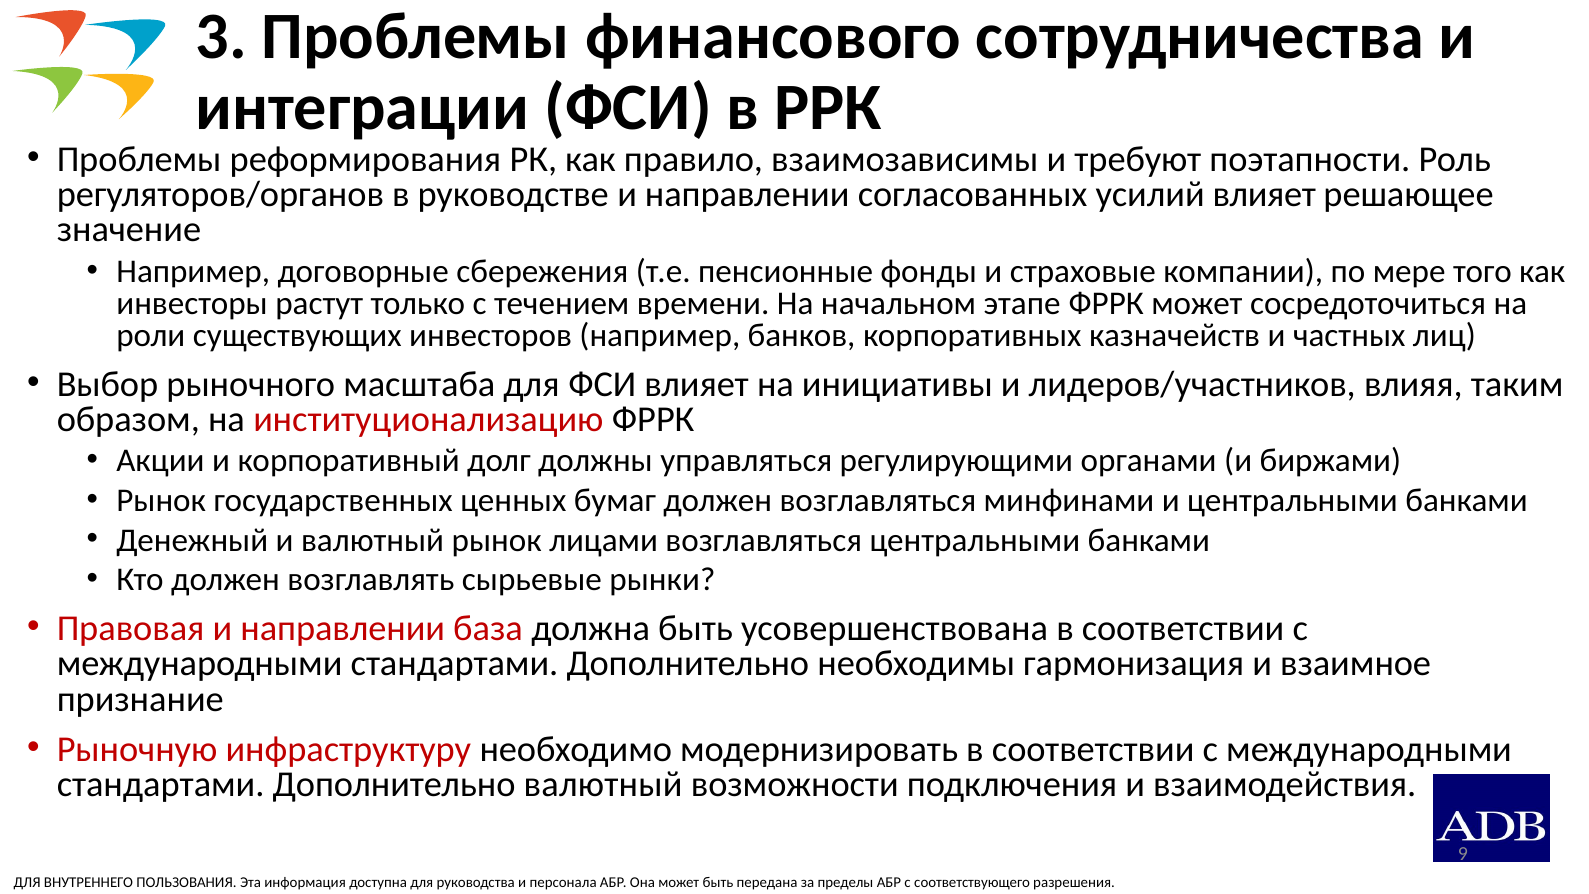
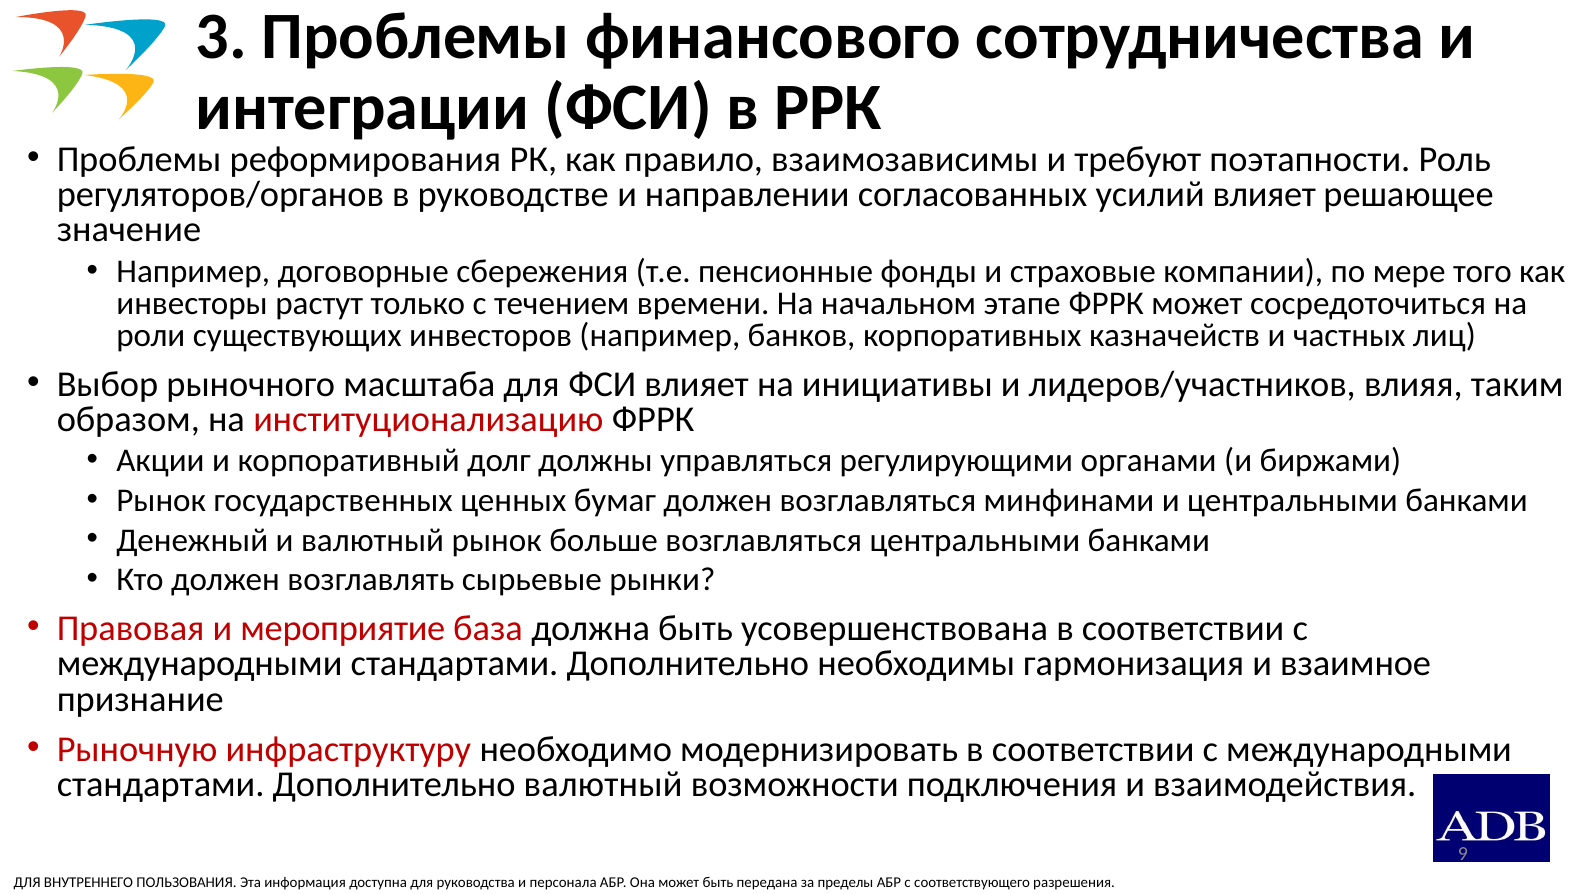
лицами: лицами -> больше
Правовая и направлении: направлении -> мероприятие
